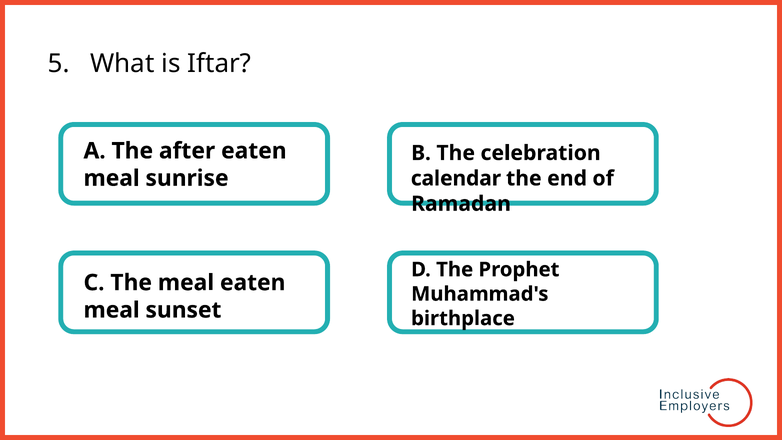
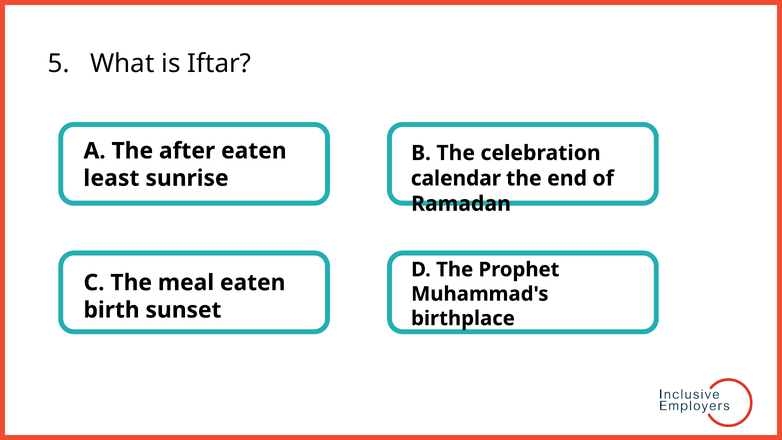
meal at (112, 178): meal -> least
meal at (112, 310): meal -> birth
